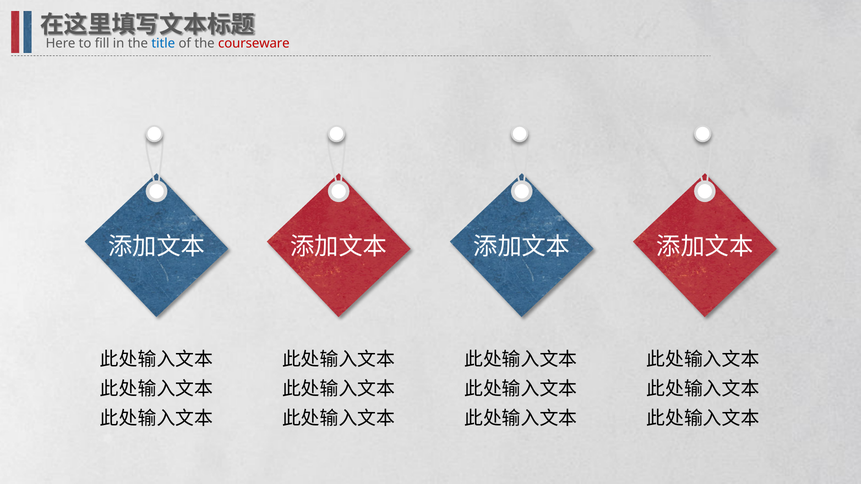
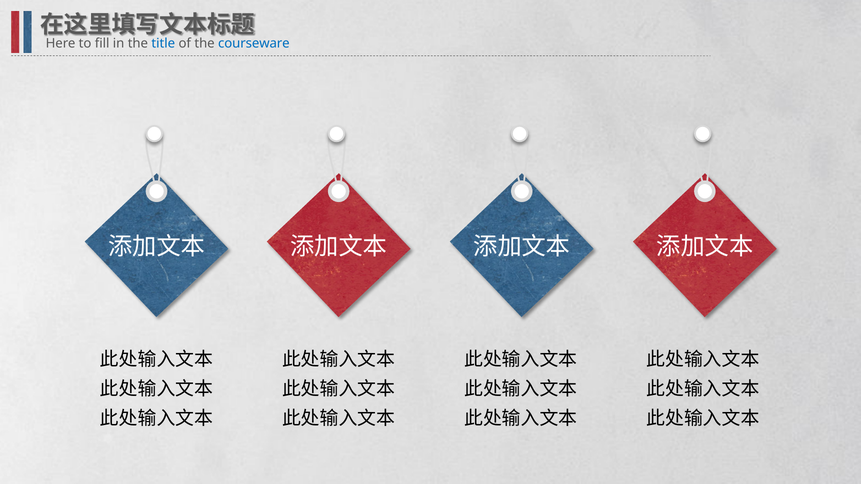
courseware colour: red -> blue
